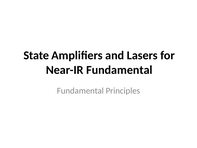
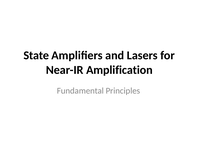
Near-IR Fundamental: Fundamental -> Amplification
